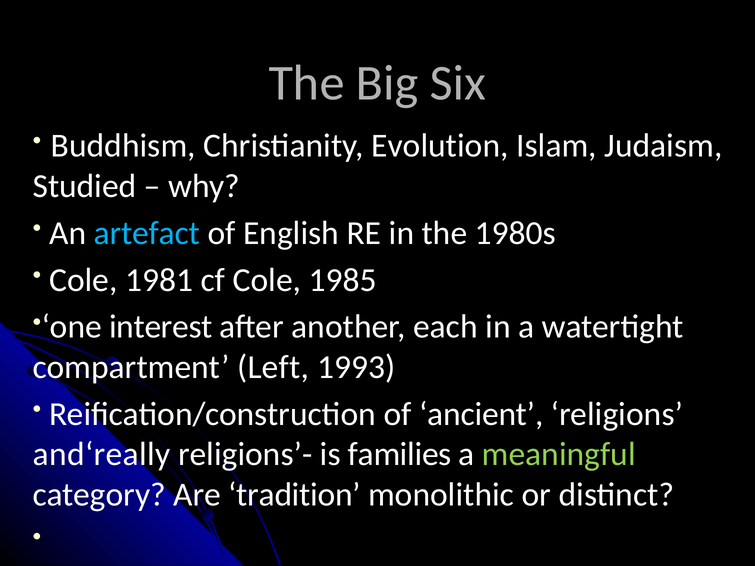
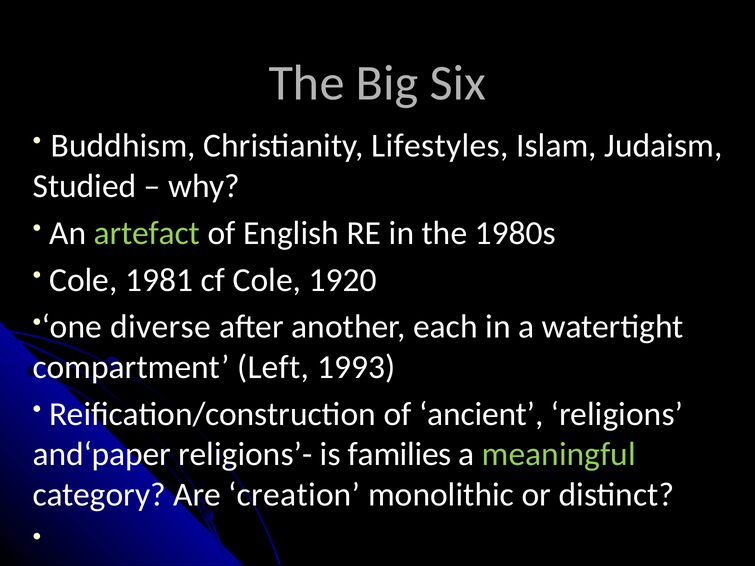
Evolution: Evolution -> Lifestyles
artefact colour: light blue -> light green
1985: 1985 -> 1920
interest: interest -> diverse
and‘really: and‘really -> and‘paper
tradition: tradition -> creation
